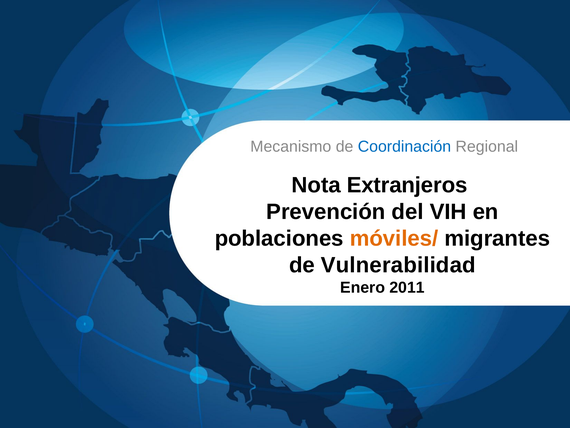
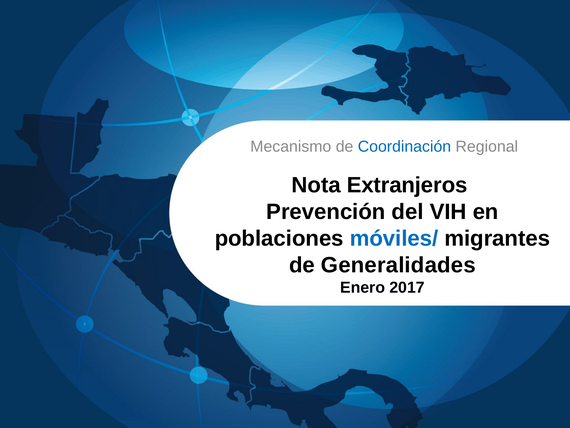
móviles/ colour: orange -> blue
Vulnerabilidad: Vulnerabilidad -> Generalidades
2011: 2011 -> 2017
